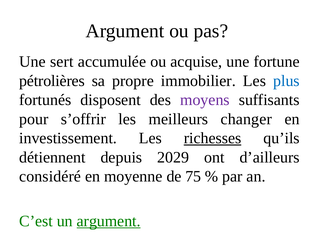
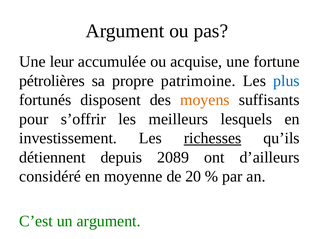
sert: sert -> leur
immobilier: immobilier -> patrimoine
moyens colour: purple -> orange
changer: changer -> lesquels
2029: 2029 -> 2089
75: 75 -> 20
argument at (109, 221) underline: present -> none
